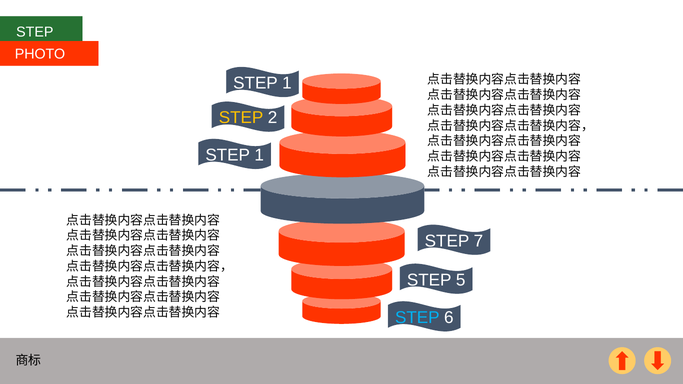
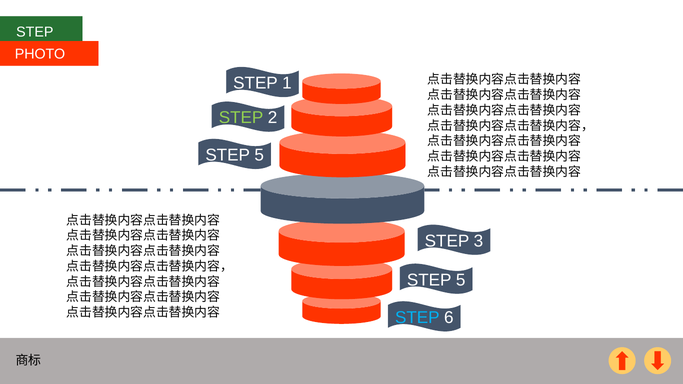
STEP at (241, 118) colour: yellow -> light green
1 at (259, 155): 1 -> 5
7: 7 -> 3
